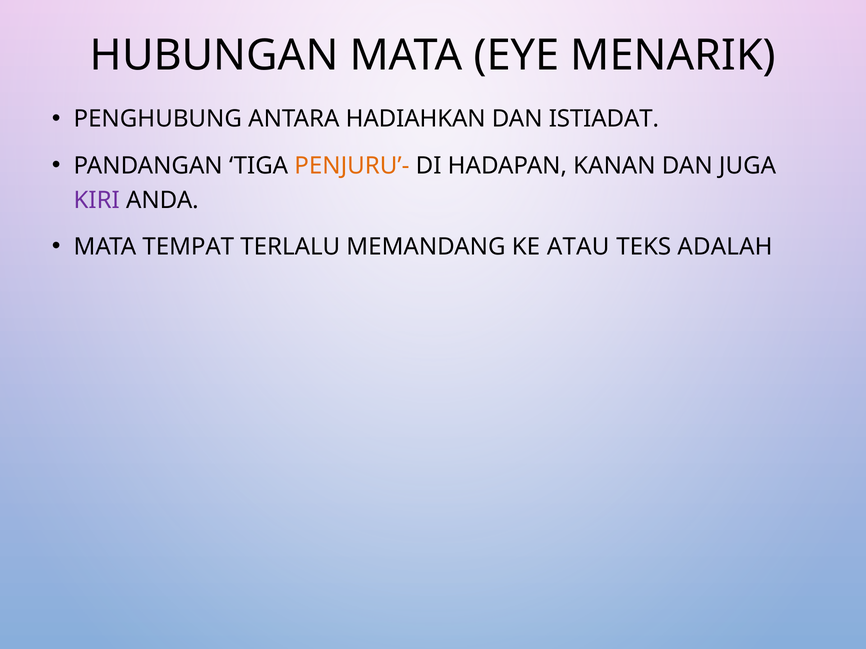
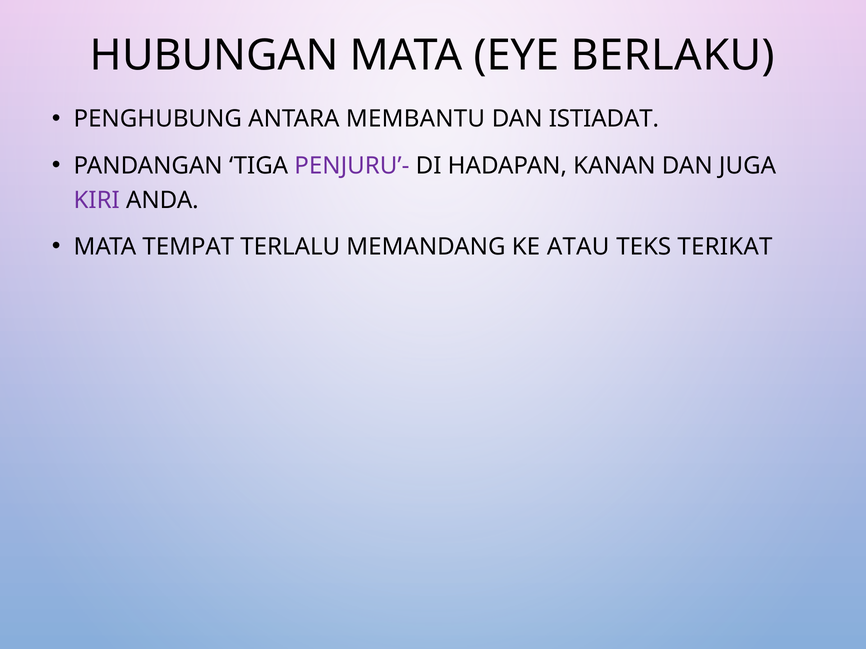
MENARIK: MENARIK -> BERLAKU
HADIAHKAN: HADIAHKAN -> MEMBANTU
PENJURU’- colour: orange -> purple
ADALAH: ADALAH -> TERIKAT
